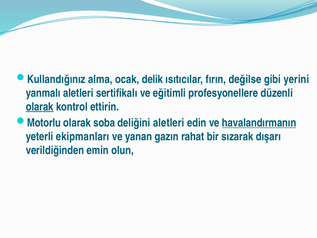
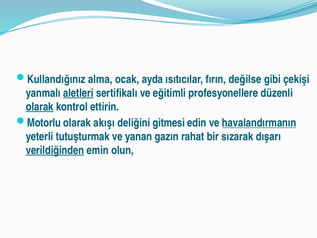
delik: delik -> ayda
yerini: yerini -> çekişi
aletleri at (78, 93) underline: none -> present
soba: soba -> akışı
deliğini aletleri: aletleri -> gitmesi
ekipmanları: ekipmanları -> tutuşturmak
verildiğinden underline: none -> present
